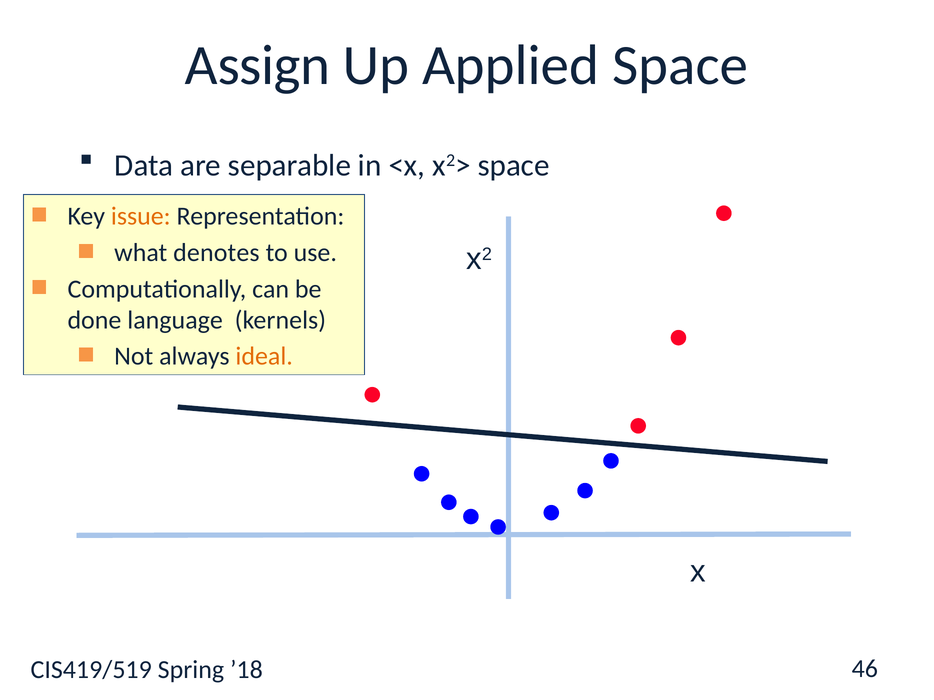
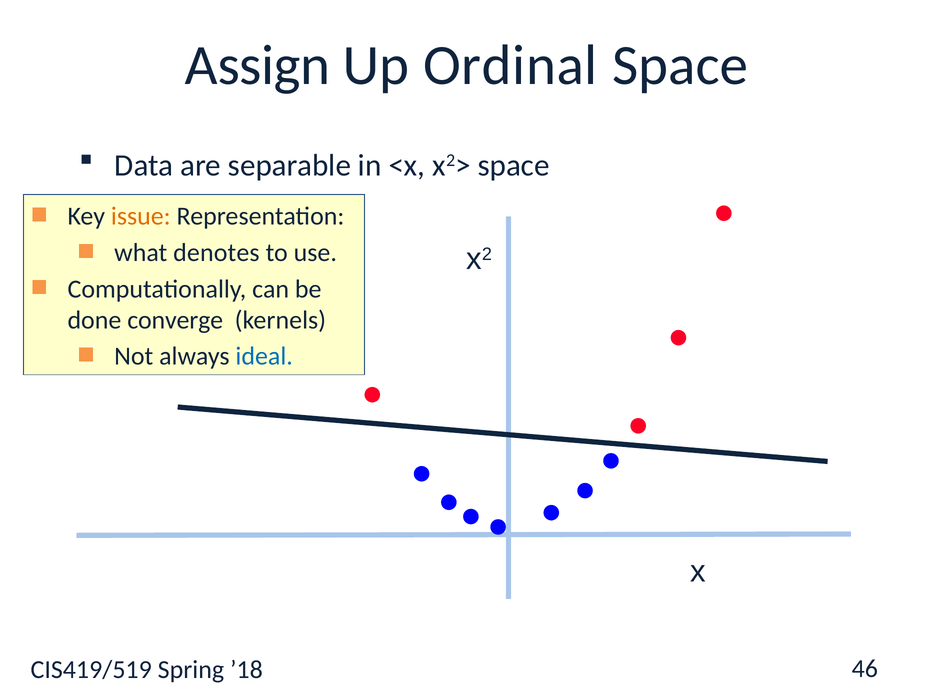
Applied: Applied -> Ordinal
language: language -> converge
ideal colour: orange -> blue
